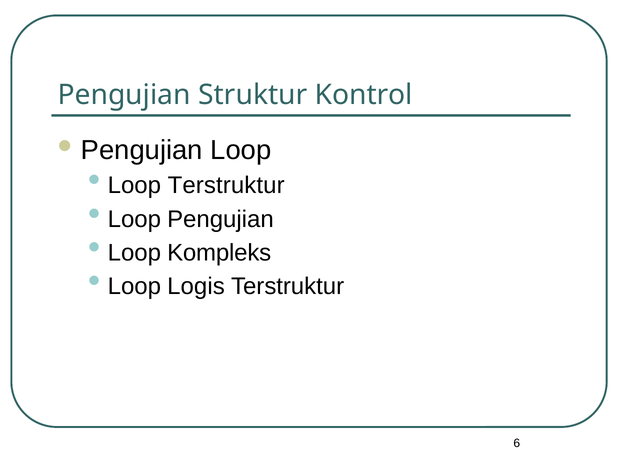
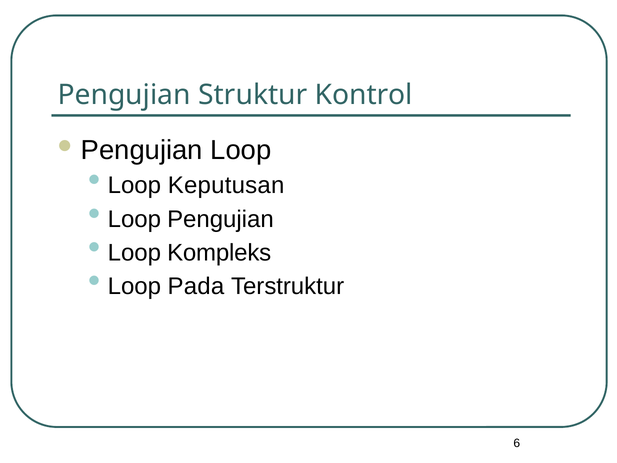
Loop Terstruktur: Terstruktur -> Keputusan
Logis: Logis -> Pada
